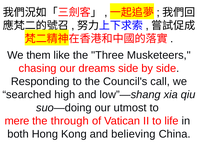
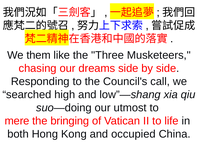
through: through -> bringing
believing: believing -> occupied
